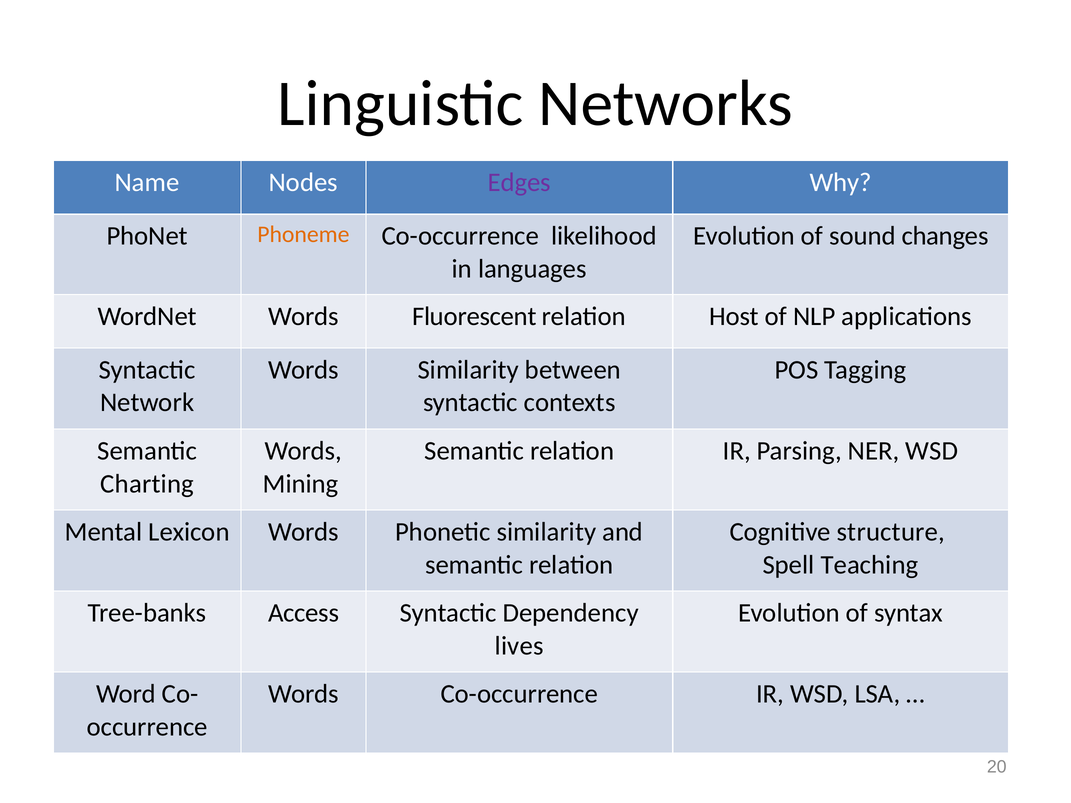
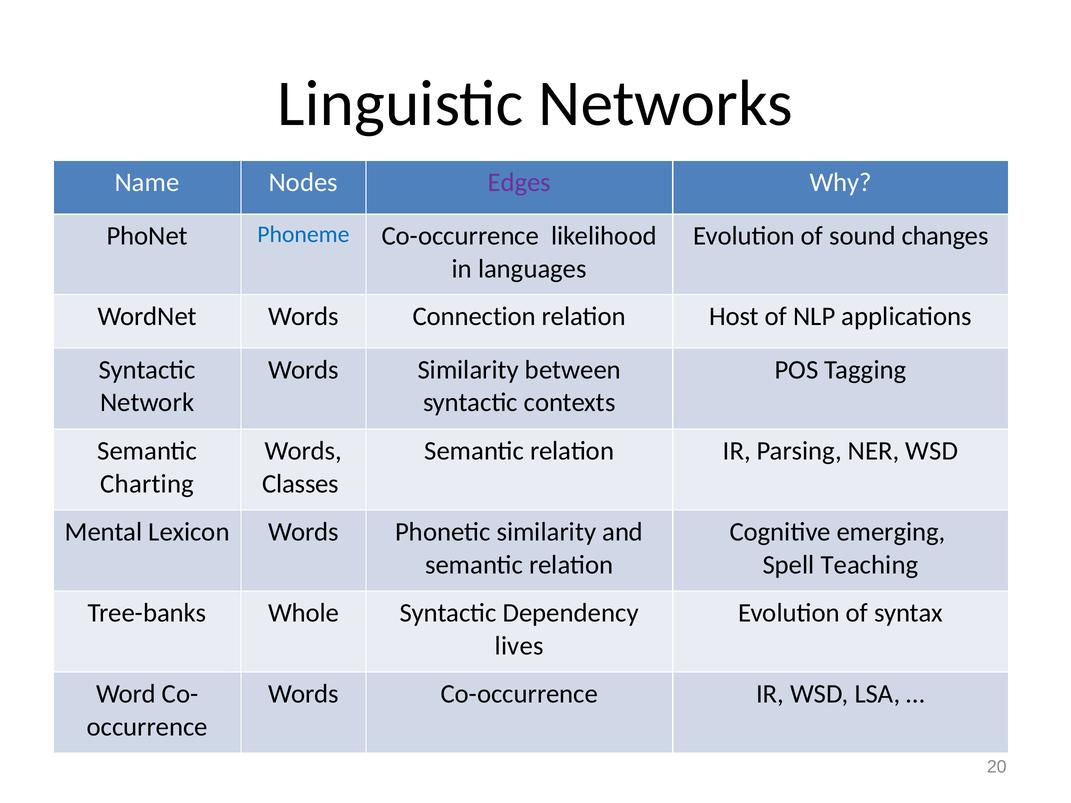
Phoneme colour: orange -> blue
Fluorescent: Fluorescent -> Connection
Mining: Mining -> Classes
structure: structure -> emerging
Access: Access -> Whole
